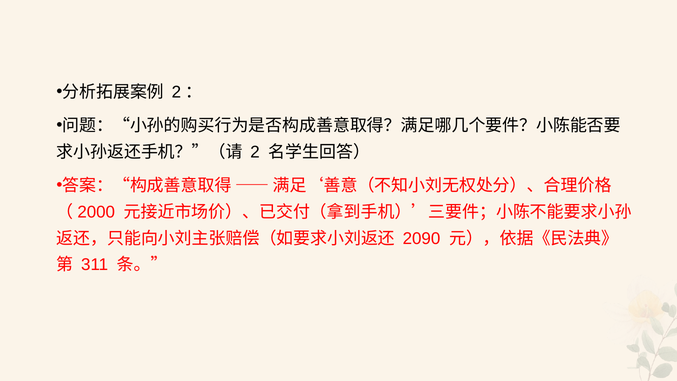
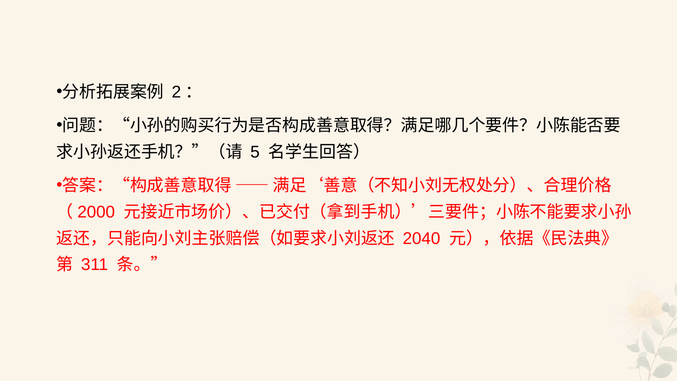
2: 2 -> 5
2090: 2090 -> 2040
